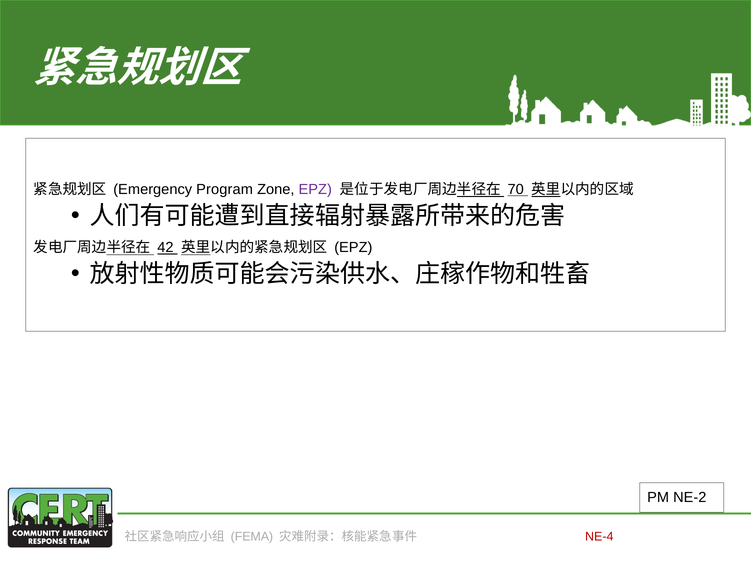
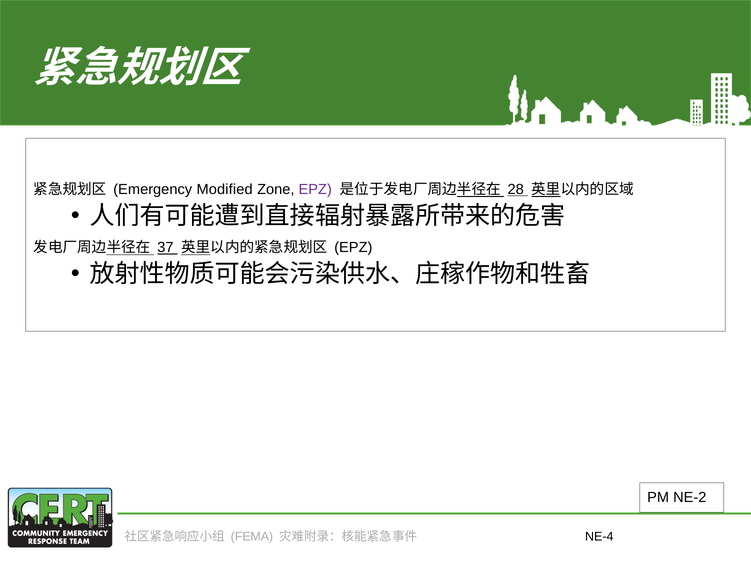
Program: Program -> Modified
70: 70 -> 28
42: 42 -> 37
NE-4 colour: red -> black
